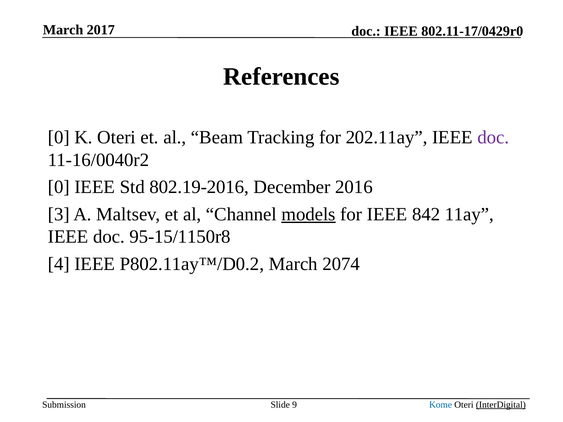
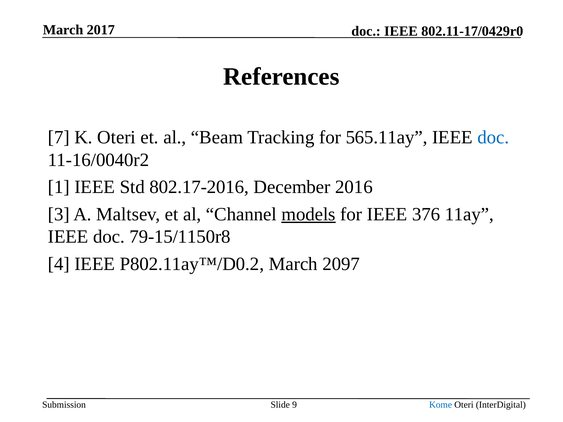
0 at (59, 137): 0 -> 7
202.11ay: 202.11ay -> 565.11ay
doc at (493, 137) colour: purple -> blue
0 at (59, 187): 0 -> 1
802.19-2016: 802.19-2016 -> 802.17-2016
842: 842 -> 376
95-15/1150r8: 95-15/1150r8 -> 79-15/1150r8
2074: 2074 -> 2097
InterDigital underline: present -> none
